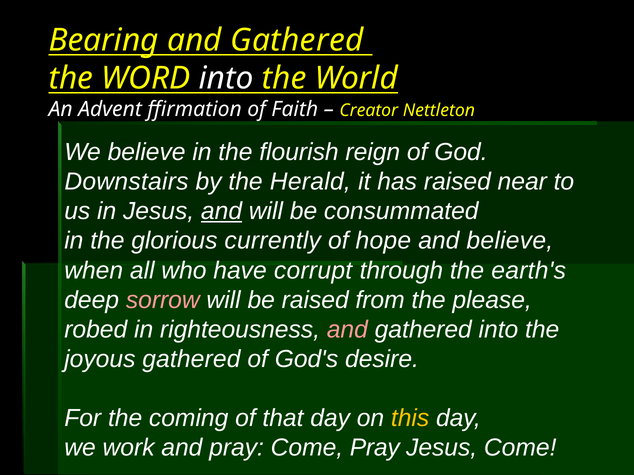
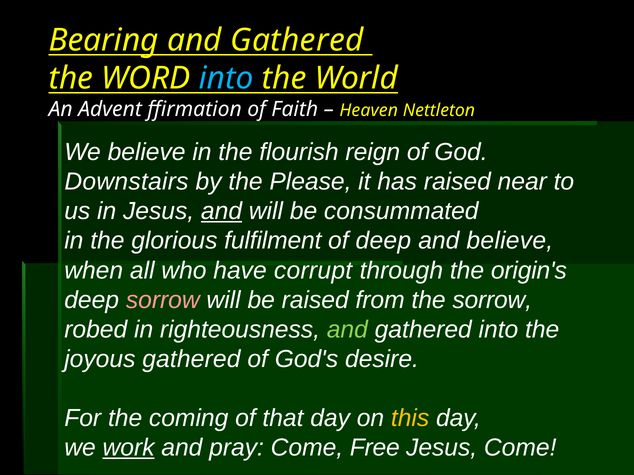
into at (226, 78) colour: white -> light blue
Creator: Creator -> Heaven
Herald: Herald -> Please
currently: currently -> fulfilment
of hope: hope -> deep
earth's: earth's -> origin's
the please: please -> sorrow
and at (347, 330) colour: pink -> light green
work underline: none -> present
Come Pray: Pray -> Free
